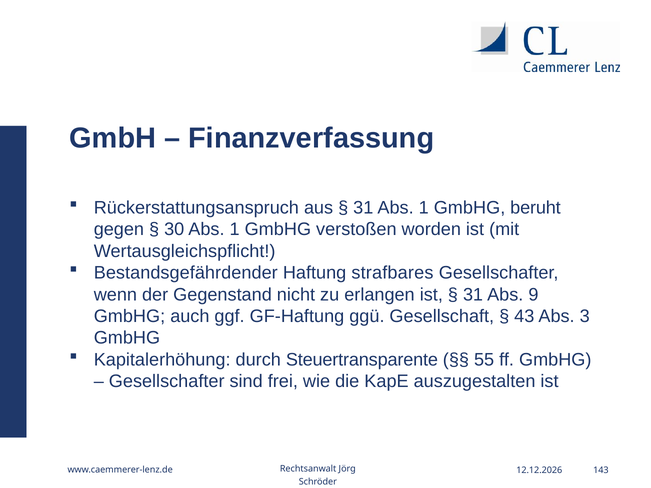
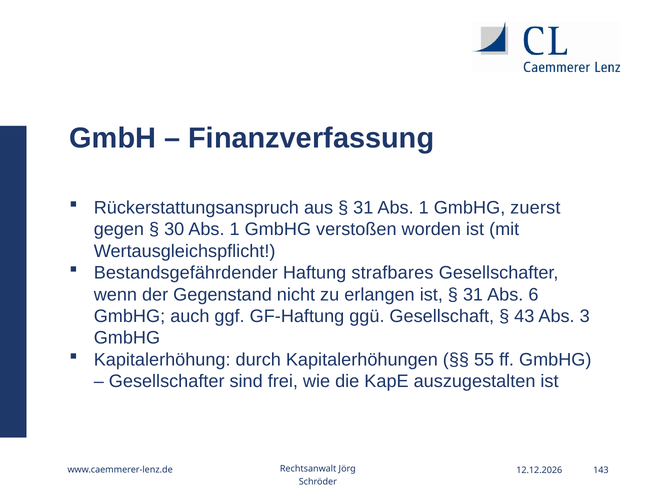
beruht: beruht -> zuerst
9: 9 -> 6
Steuertransparente: Steuertransparente -> Kapitalerhöhungen
